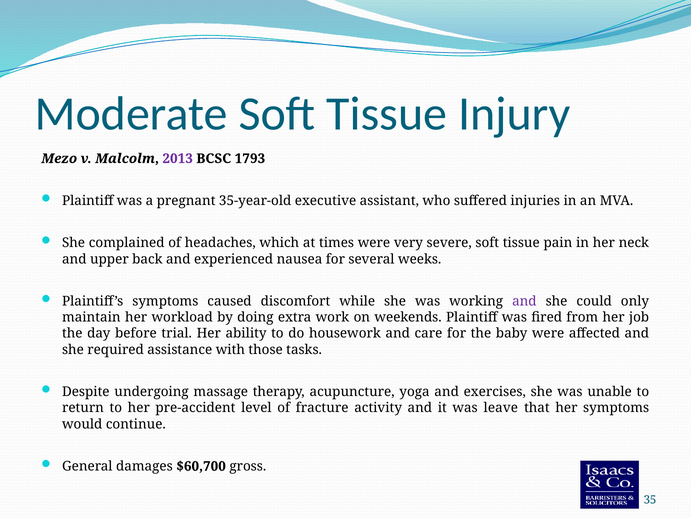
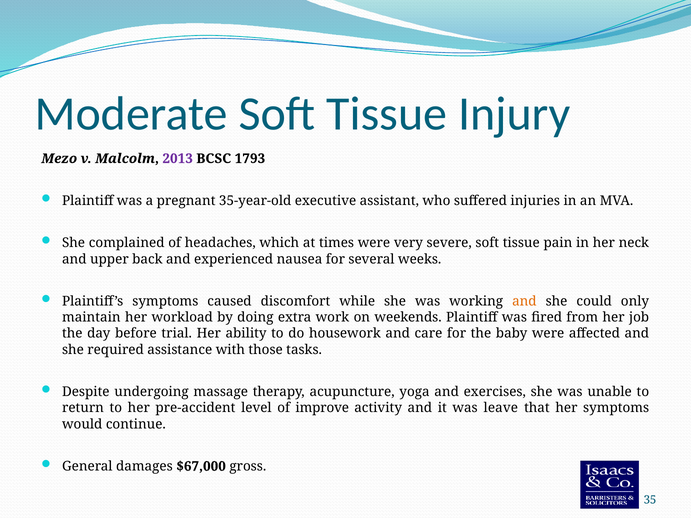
and at (524, 301) colour: purple -> orange
fracture: fracture -> improve
$60,700: $60,700 -> $67,000
